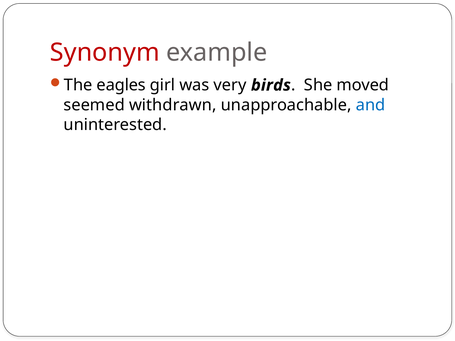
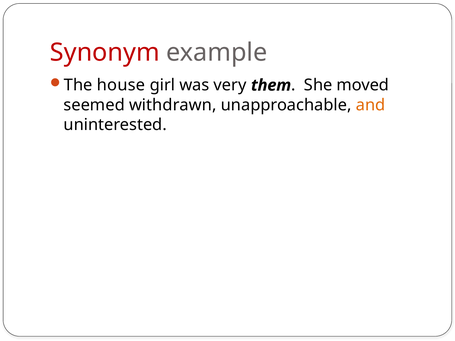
eagles: eagles -> house
birds: birds -> them
and colour: blue -> orange
